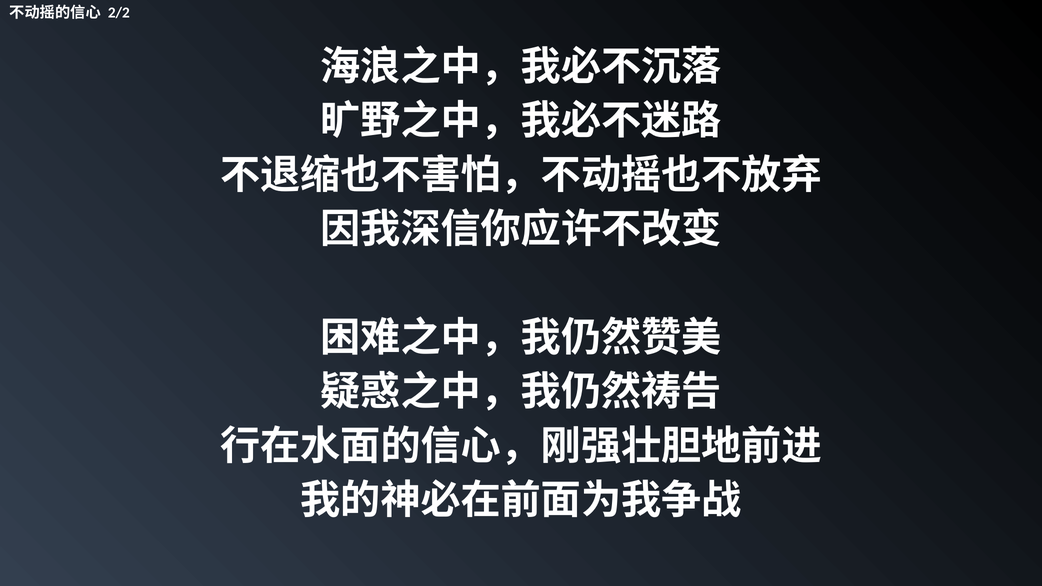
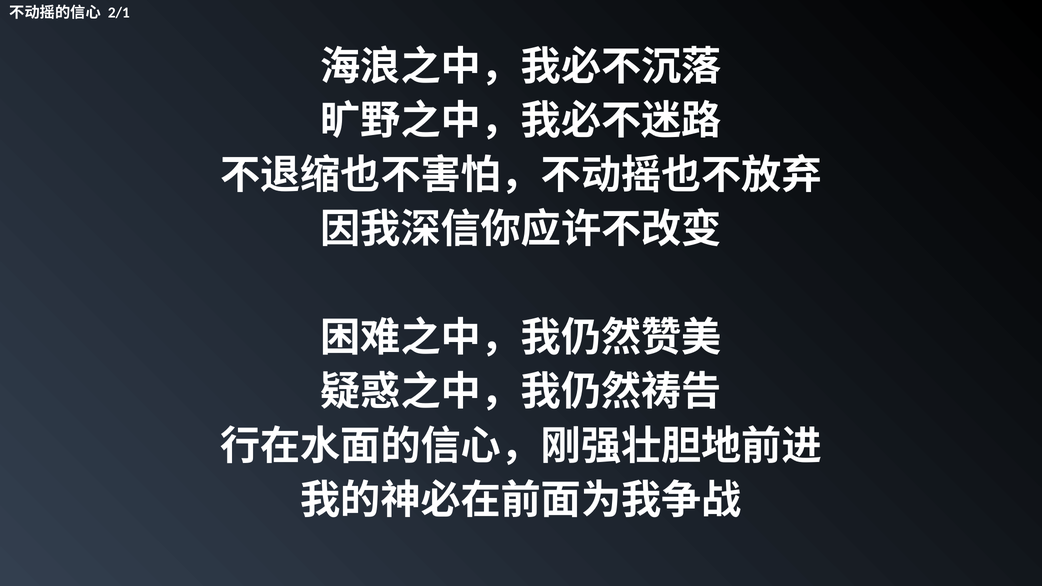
2/2: 2/2 -> 2/1
